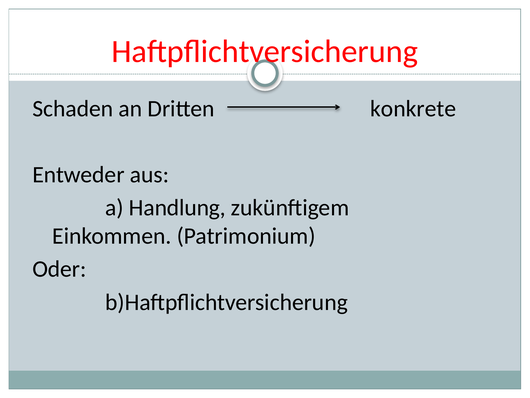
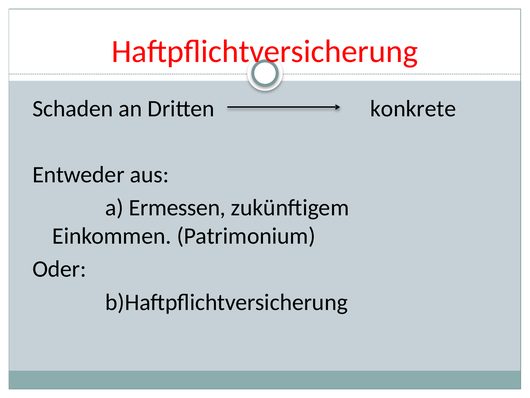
Handlung: Handlung -> Ermessen
